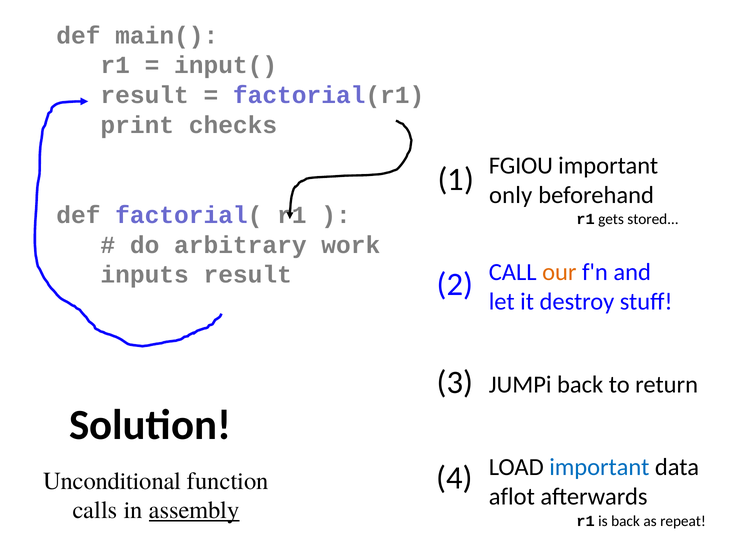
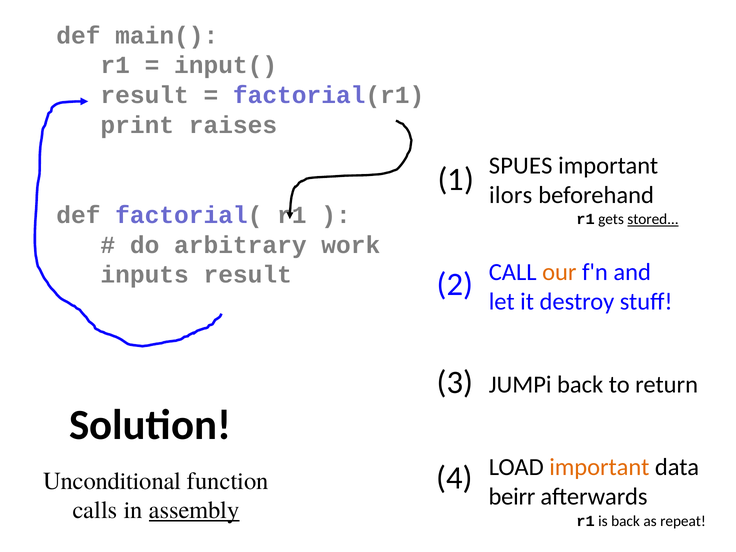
checks: checks -> raises
FGIOU: FGIOU -> SPUES
only: only -> ilors
stored underline: none -> present
important at (599, 467) colour: blue -> orange
aflot: aflot -> beirr
